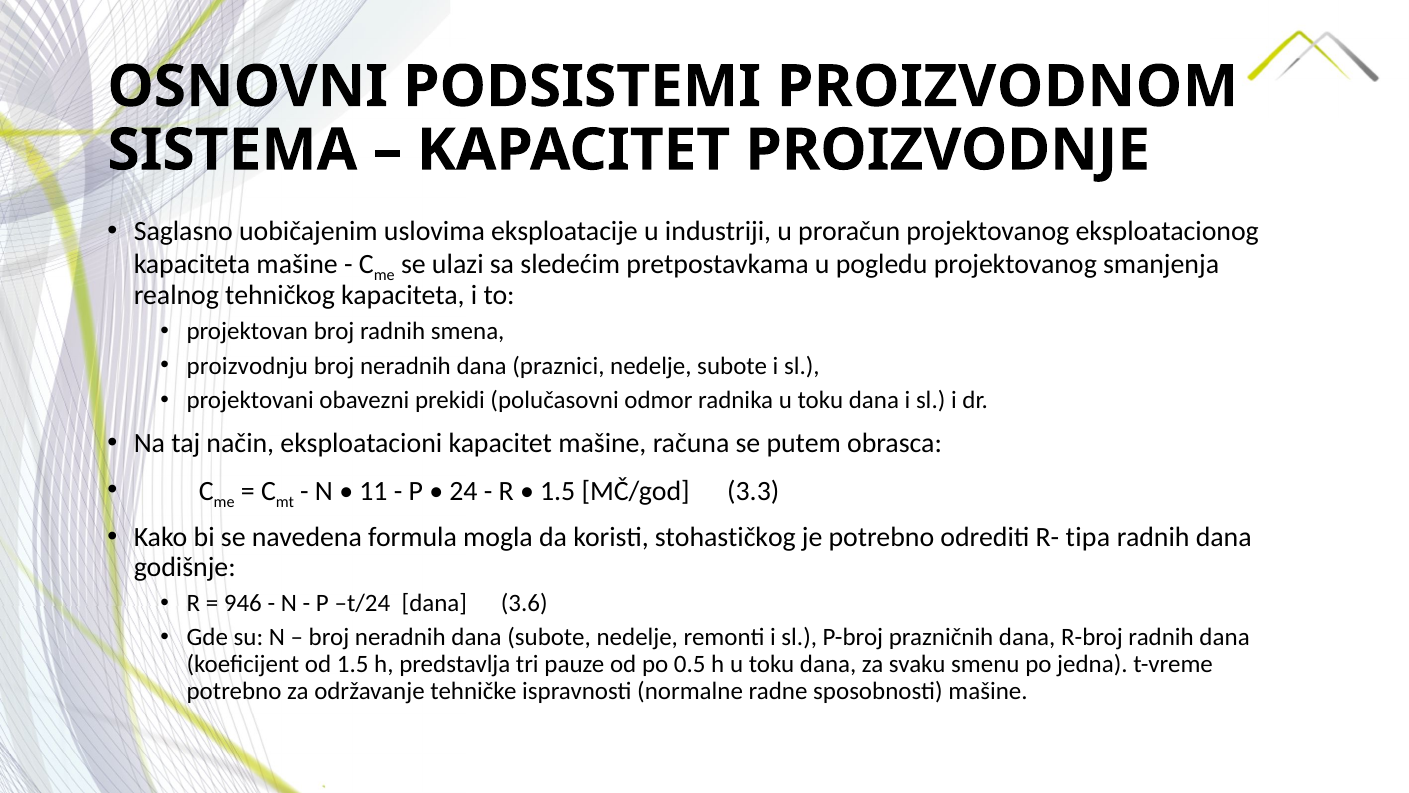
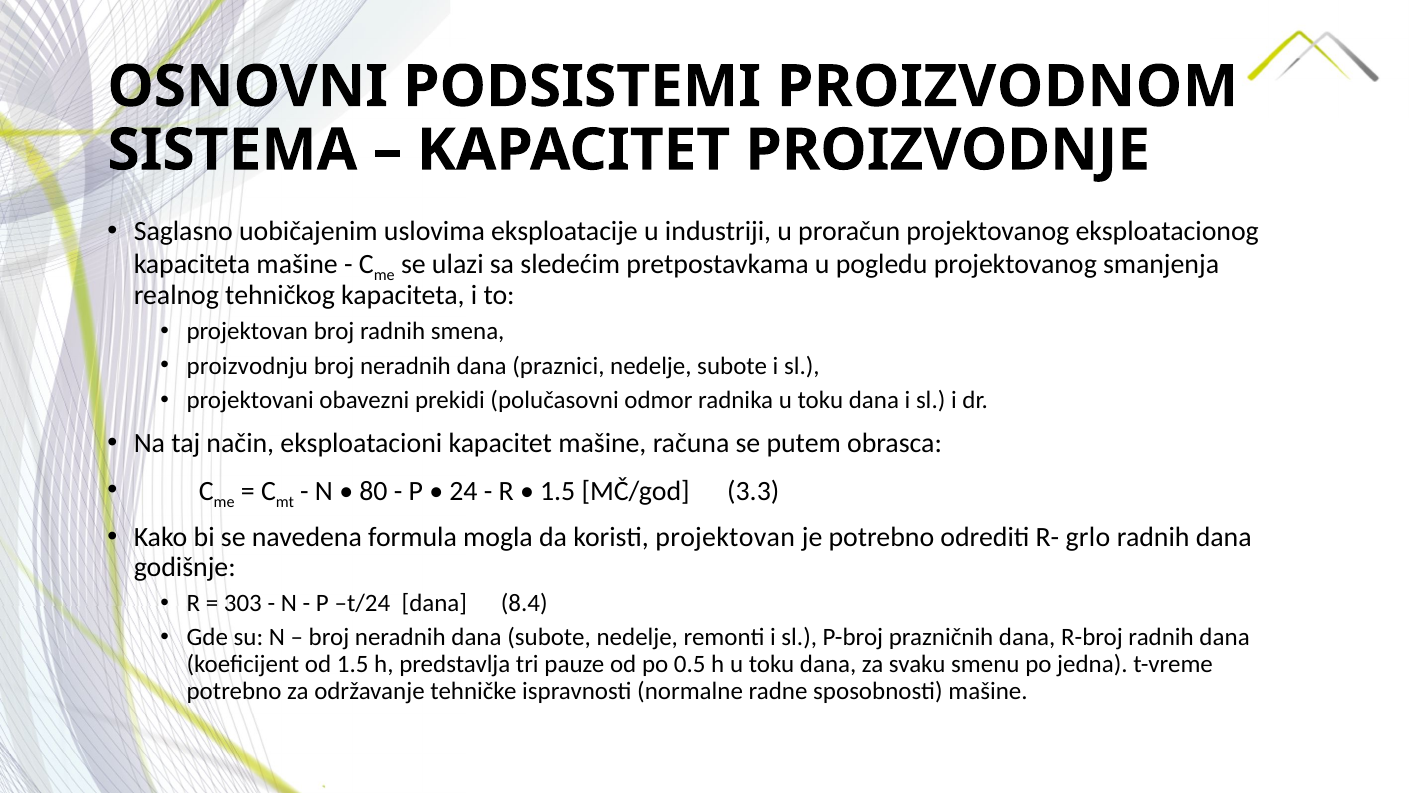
11: 11 -> 80
koristi stohastičkog: stohastičkog -> projektovan
tipa: tipa -> grlo
946: 946 -> 303
3.6: 3.6 -> 8.4
